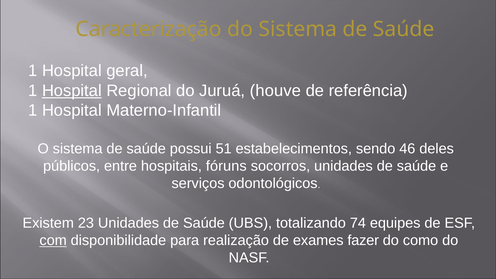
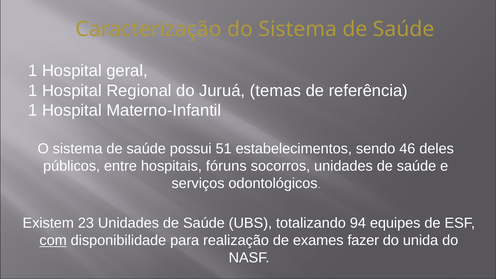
Hospital at (72, 91) underline: present -> none
houve: houve -> temas
74: 74 -> 94
como: como -> unida
